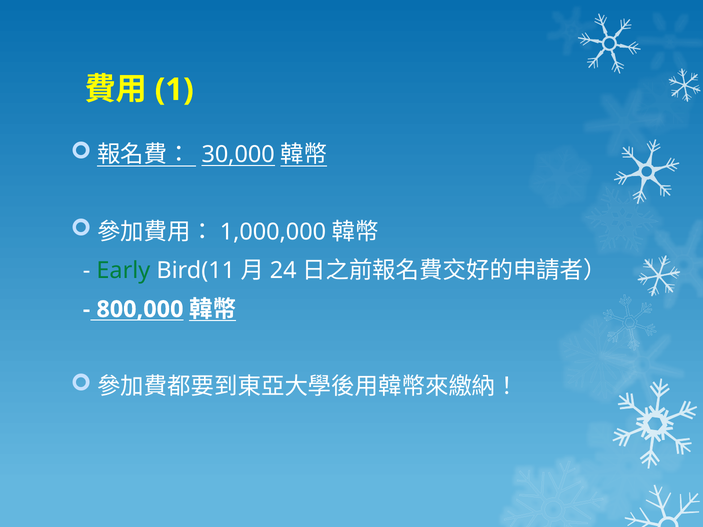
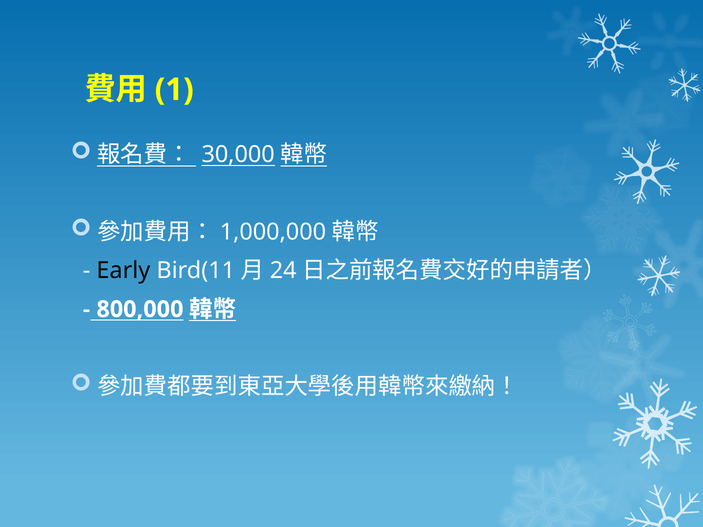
Early colour: green -> black
